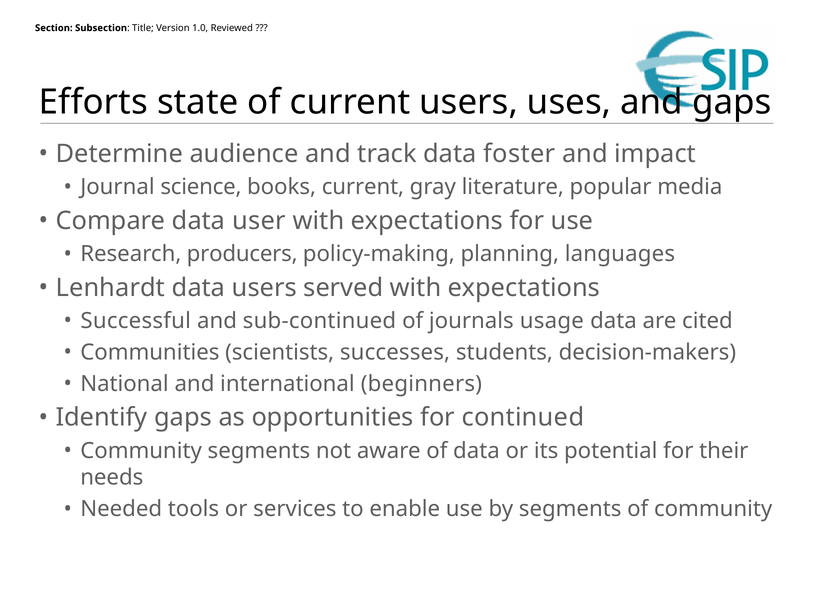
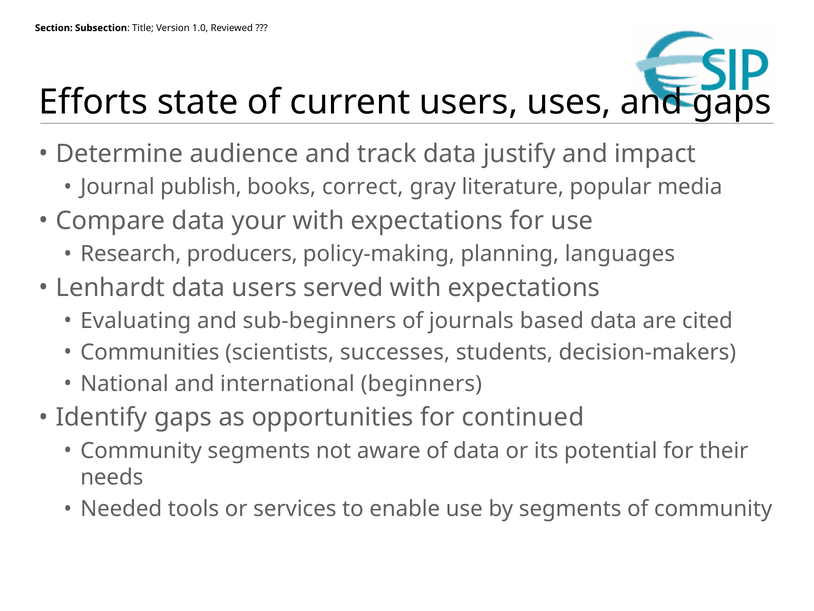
foster: foster -> justify
science: science -> publish
books current: current -> correct
user: user -> your
Successful: Successful -> Evaluating
sub-continued: sub-continued -> sub-beginners
usage: usage -> based
